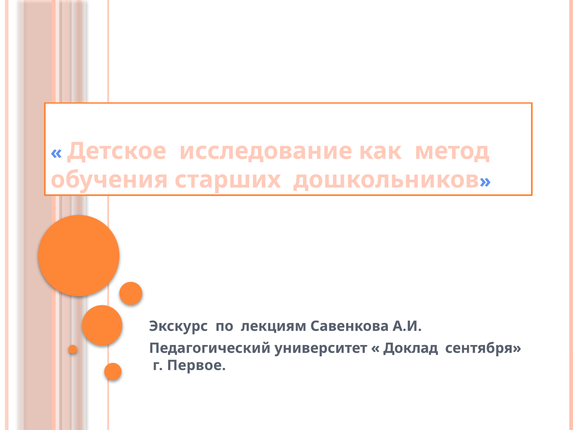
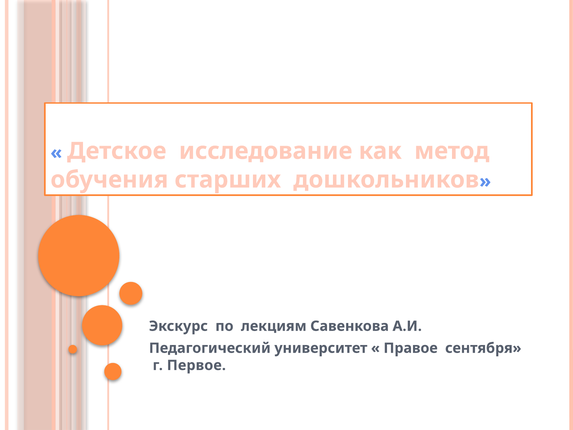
Доклад: Доклад -> Правое
